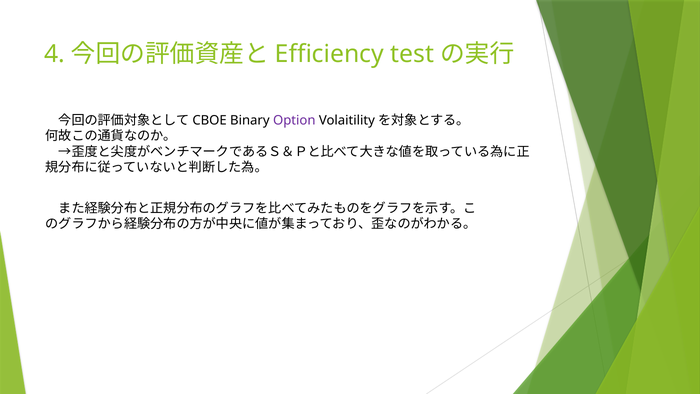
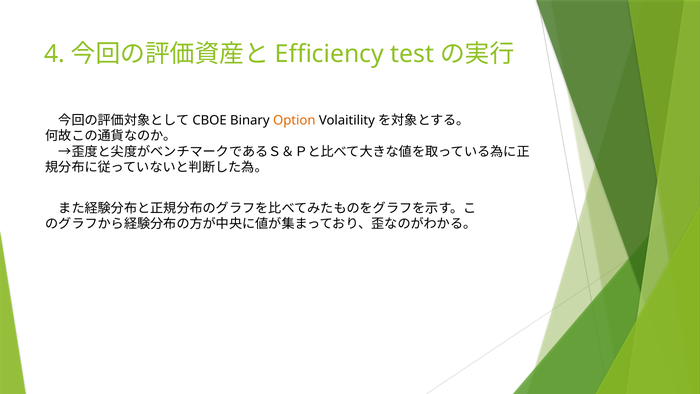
Option colour: purple -> orange
